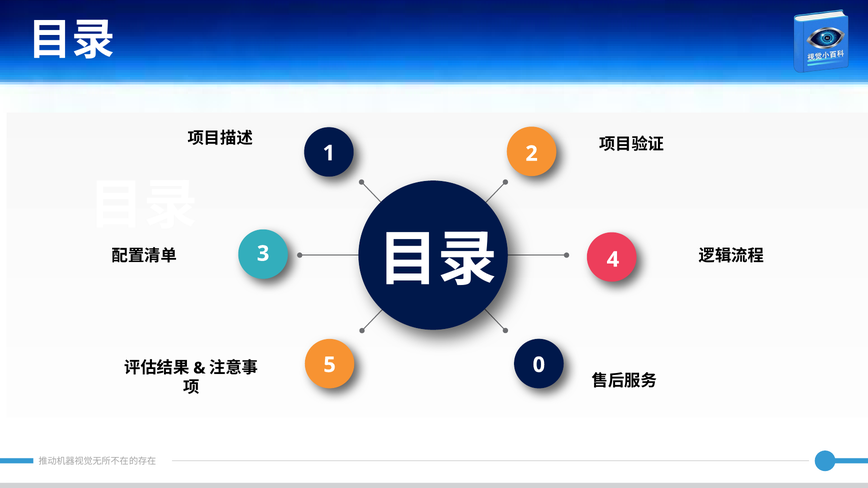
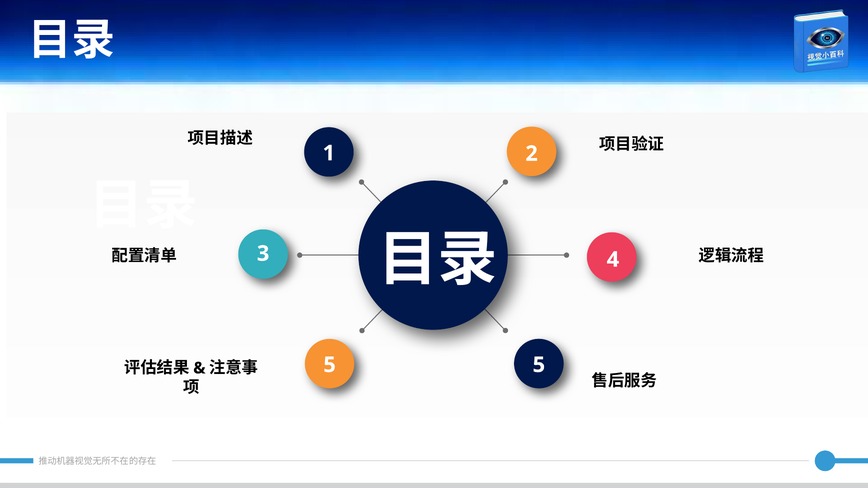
5 0: 0 -> 5
